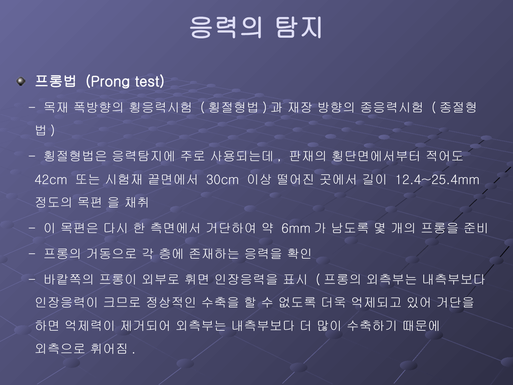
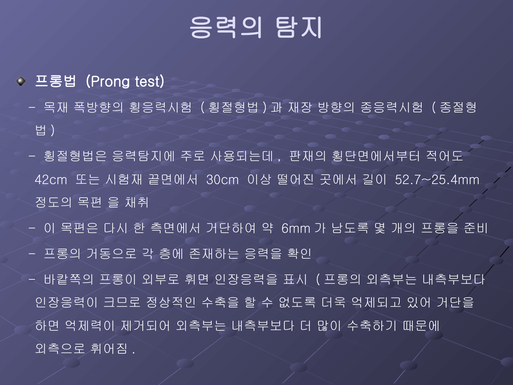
12.4~25.4mm: 12.4~25.4mm -> 52.7~25.4mm
